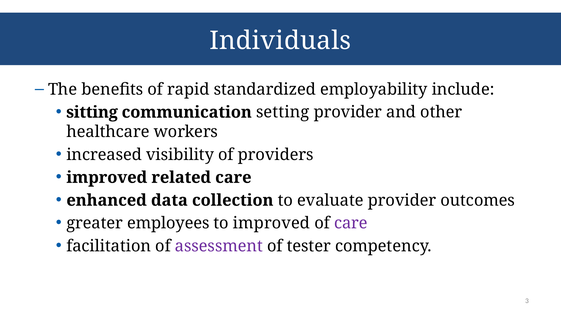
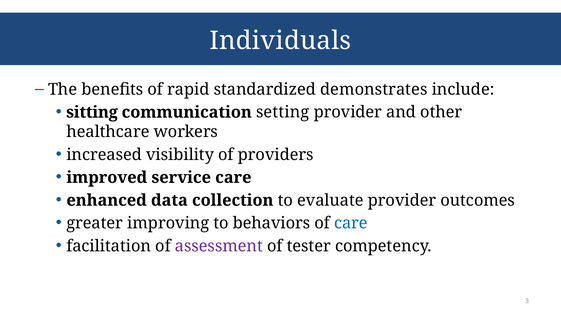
employability: employability -> demonstrates
related: related -> service
employees: employees -> improving
to improved: improved -> behaviors
care at (351, 224) colour: purple -> blue
